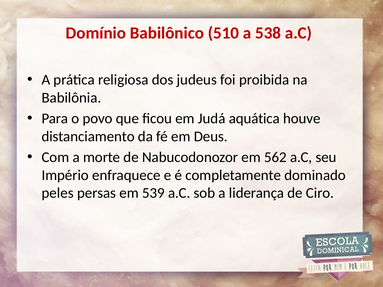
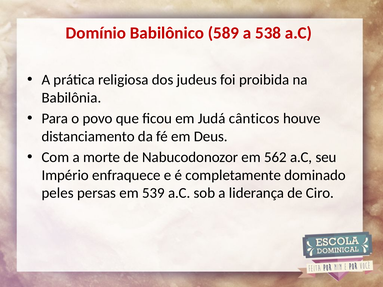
510: 510 -> 589
aquática: aquática -> cânticos
